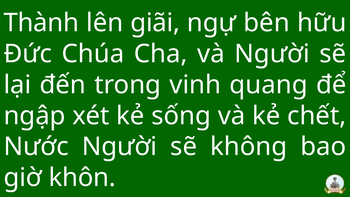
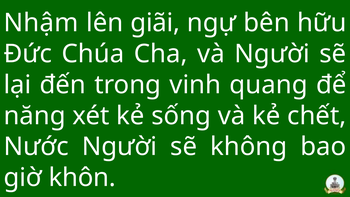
Thành: Thành -> Nhậm
ngập: ngập -> năng
